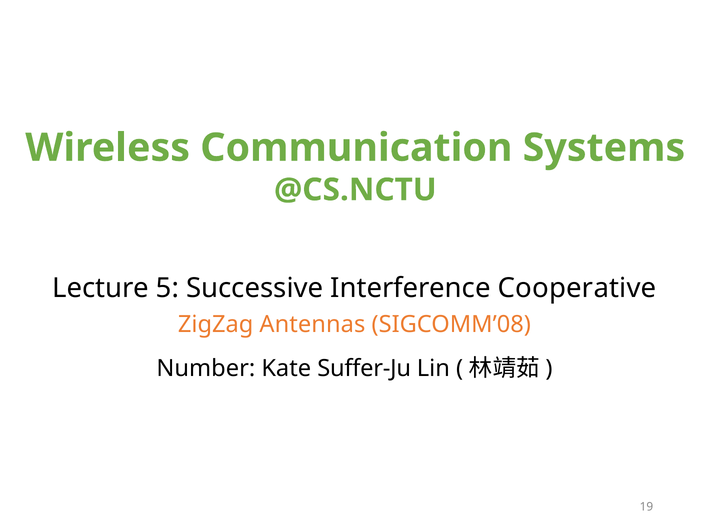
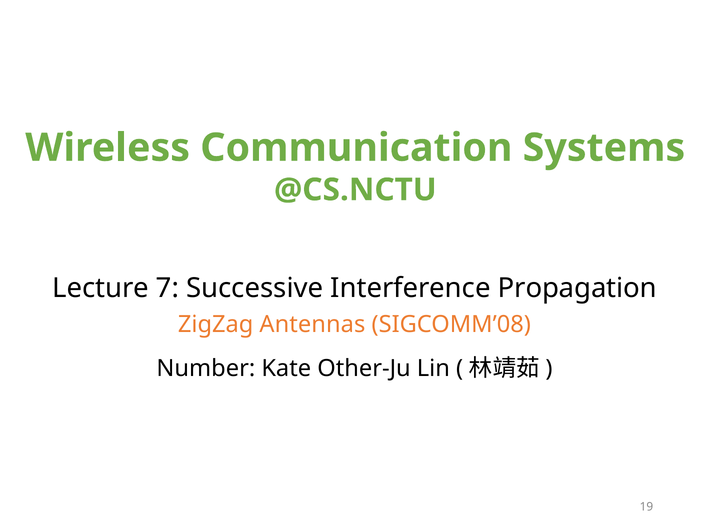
5: 5 -> 7
Cooperative: Cooperative -> Propagation
Suffer-Ju: Suffer-Ju -> Other-Ju
